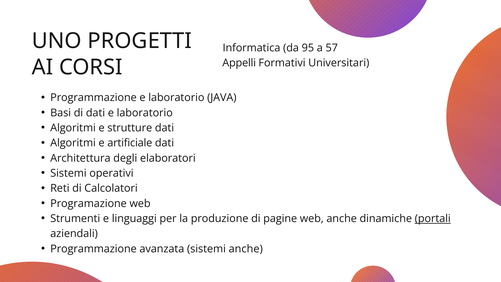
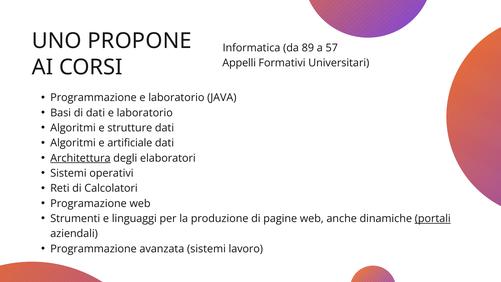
PROGETTI: PROGETTI -> PROPONE
95: 95 -> 89
Architettura underline: none -> present
sistemi anche: anche -> lavoro
